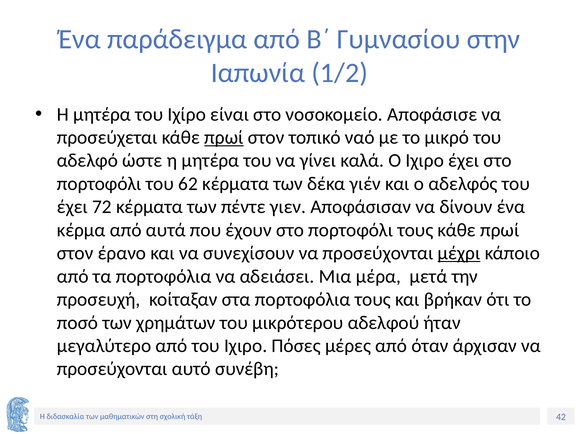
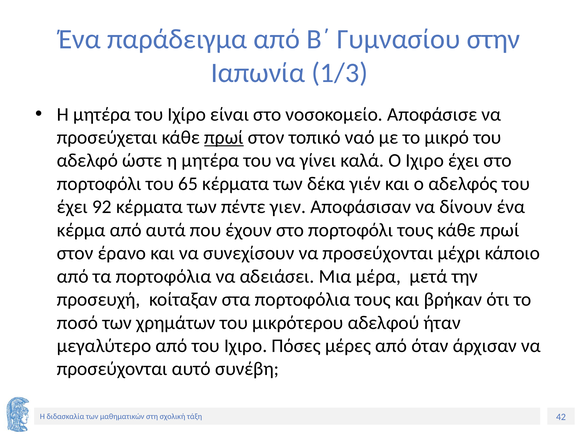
1/2: 1/2 -> 1/3
62: 62 -> 65
72: 72 -> 92
μέχρι underline: present -> none
